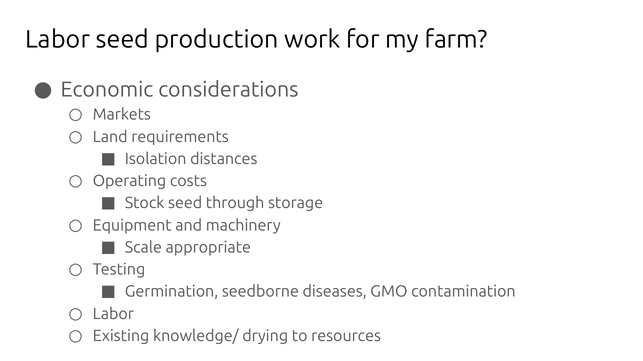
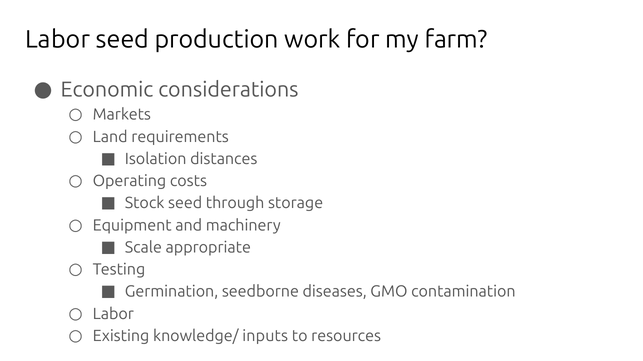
drying: drying -> inputs
